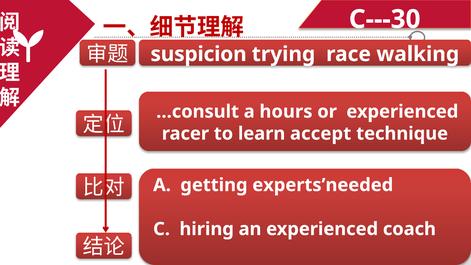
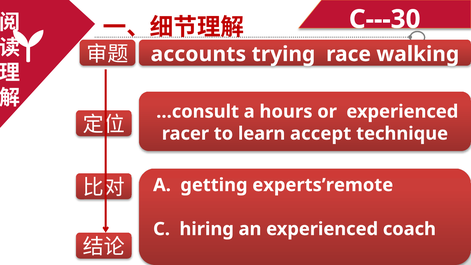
suspicion: suspicion -> accounts
experts’needed: experts’needed -> experts’remote
